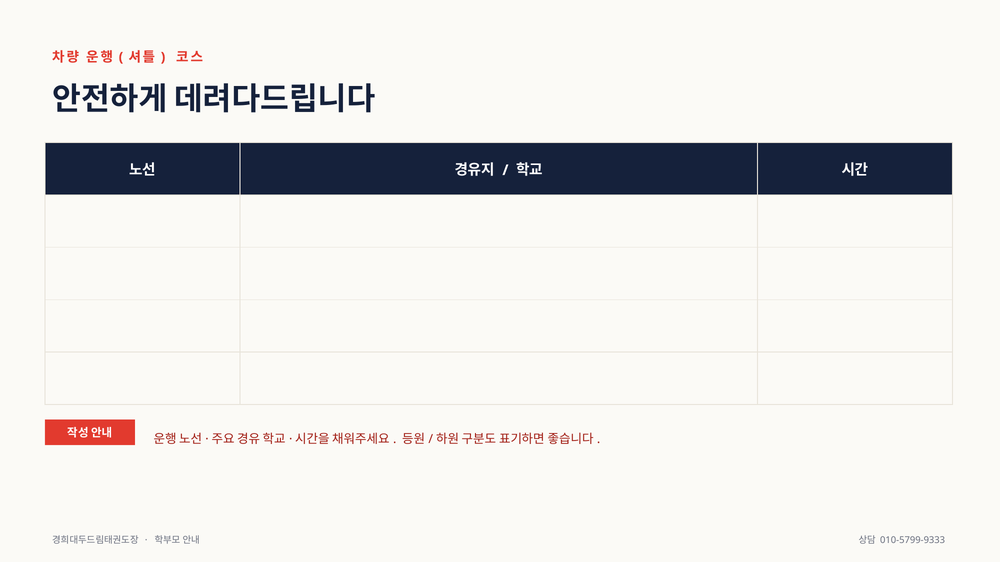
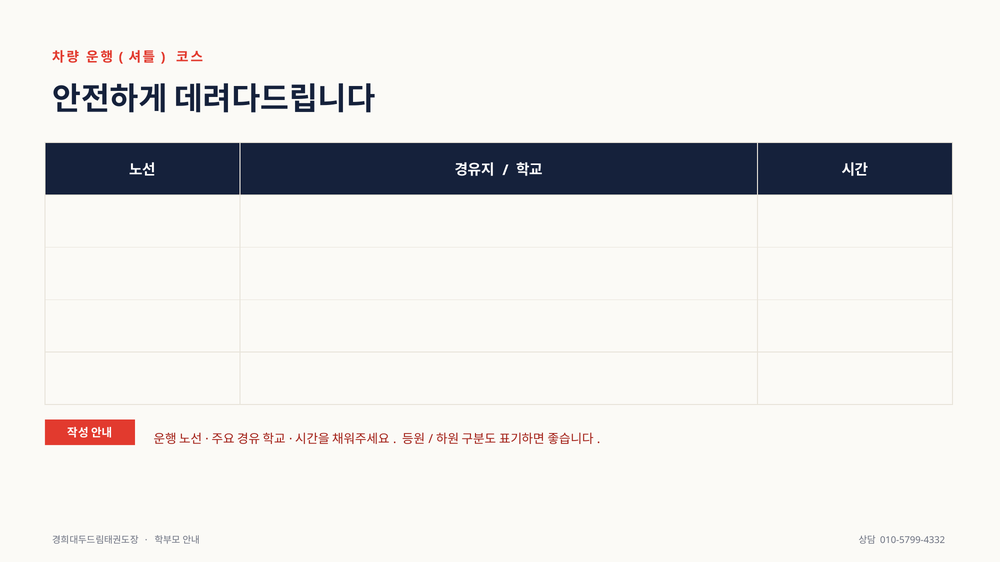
010-5799-9333: 010-5799-9333 -> 010-5799-4332
